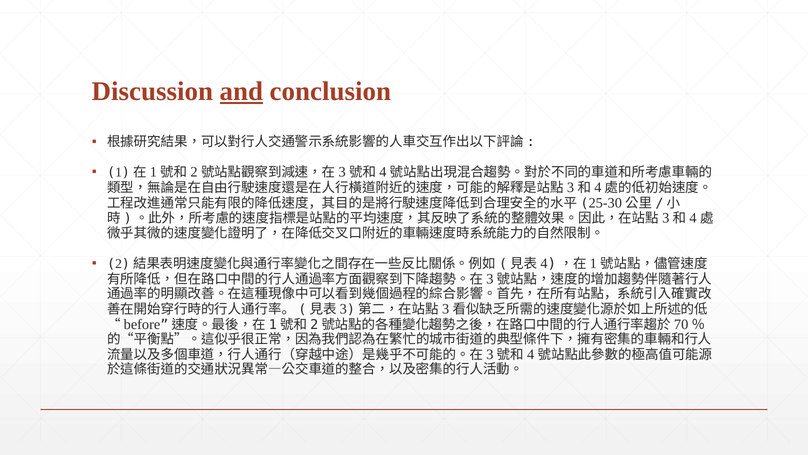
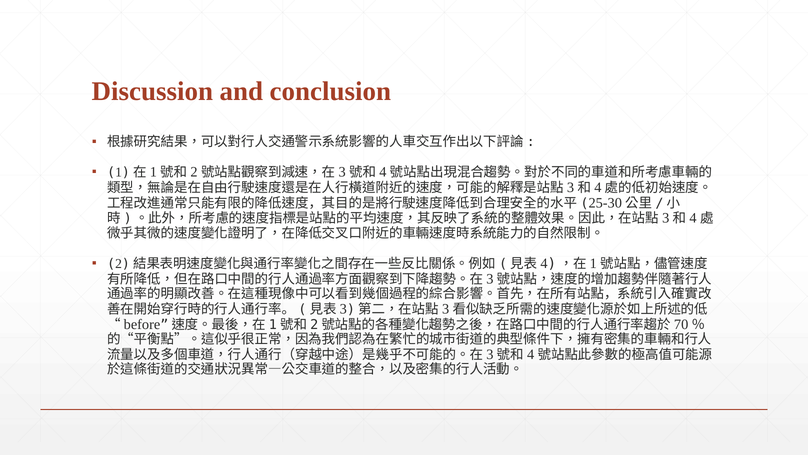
and underline: present -> none
